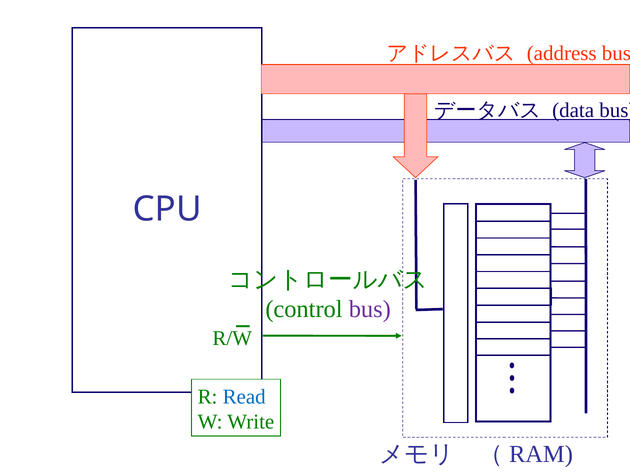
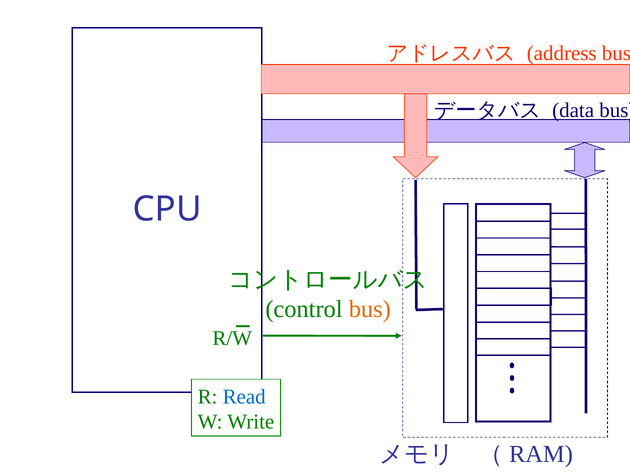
bus at (370, 309) colour: purple -> orange
